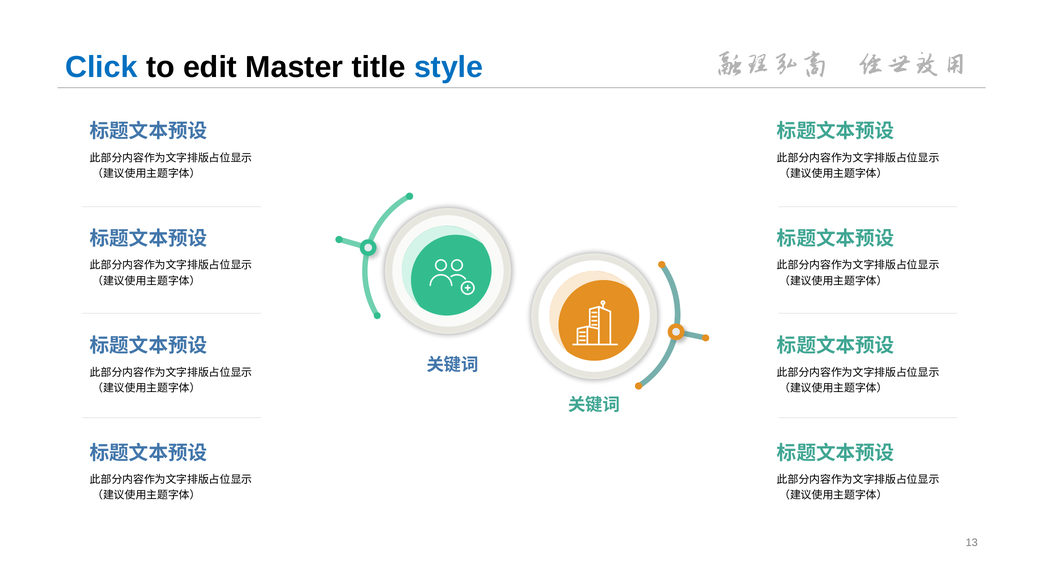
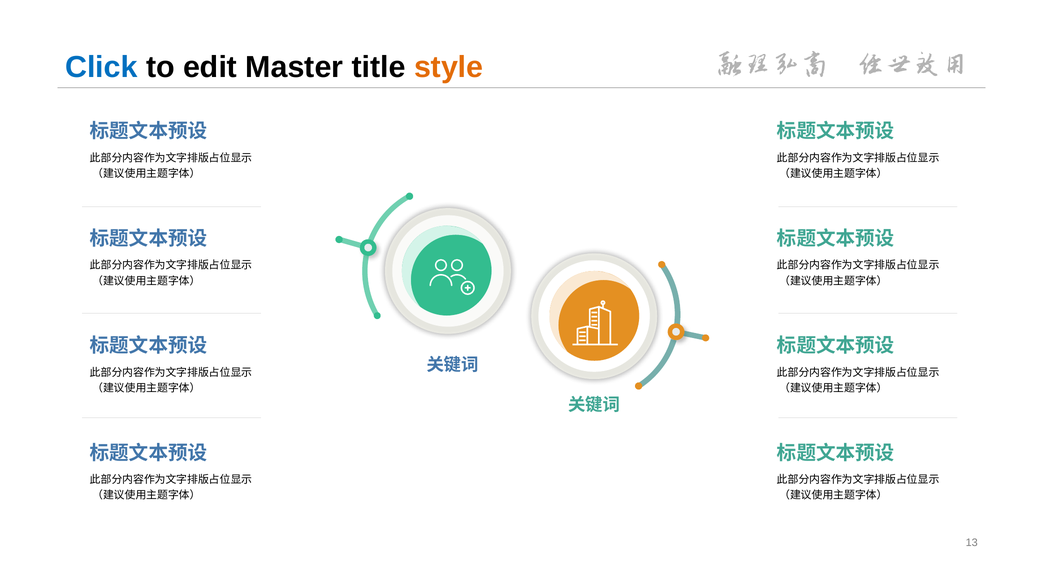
style colour: blue -> orange
